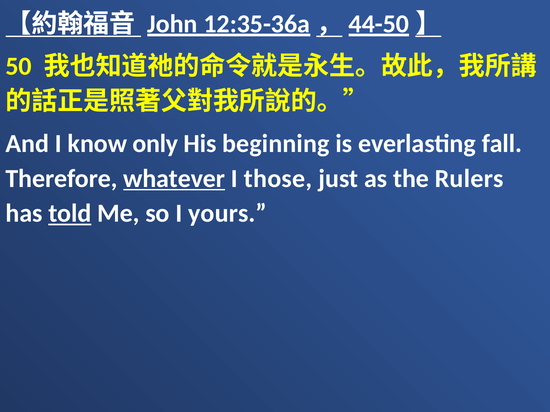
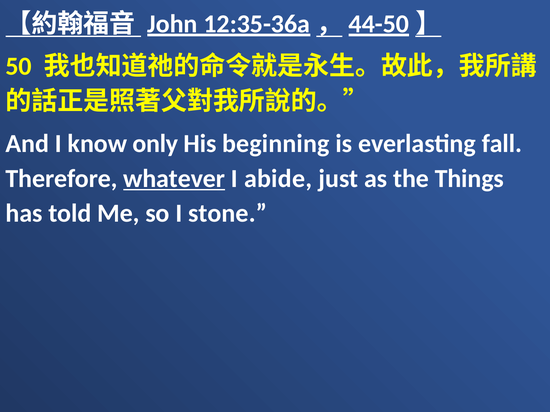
those: those -> abide
Rulers: Rulers -> Things
told underline: present -> none
yours: yours -> stone
